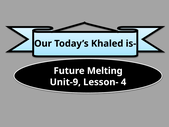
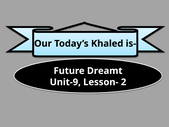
Melting: Melting -> Dreamt
4: 4 -> 2
